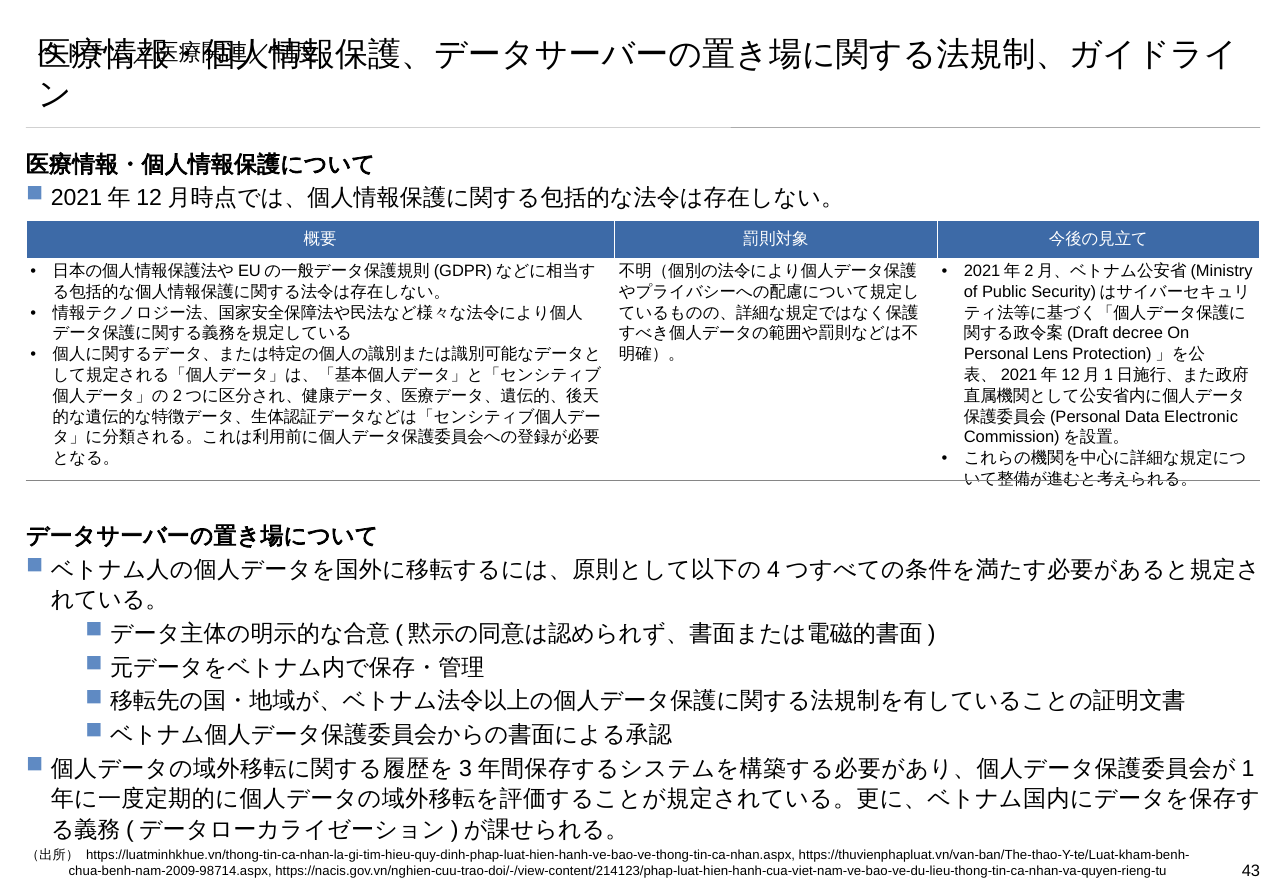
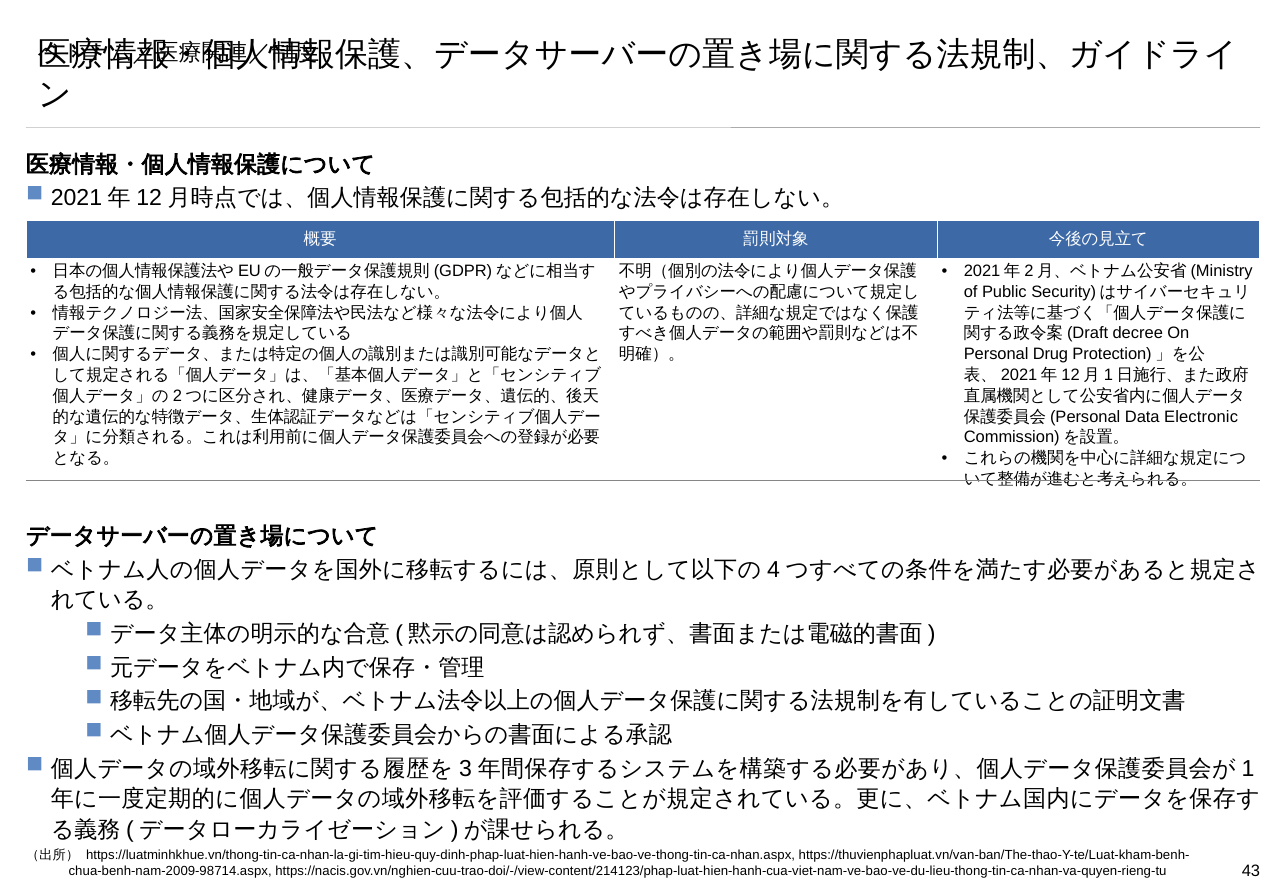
Lens: Lens -> Drug
